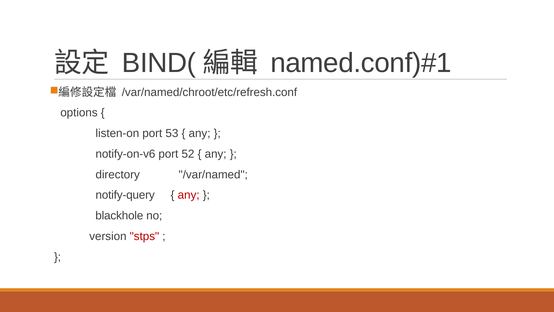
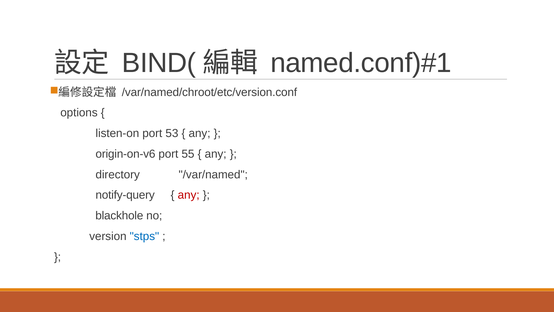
/var/named/chroot/etc/refresh.conf: /var/named/chroot/etc/refresh.conf -> /var/named/chroot/etc/version.conf
notify-on-v6: notify-on-v6 -> origin-on-v6
52: 52 -> 55
stps colour: red -> blue
